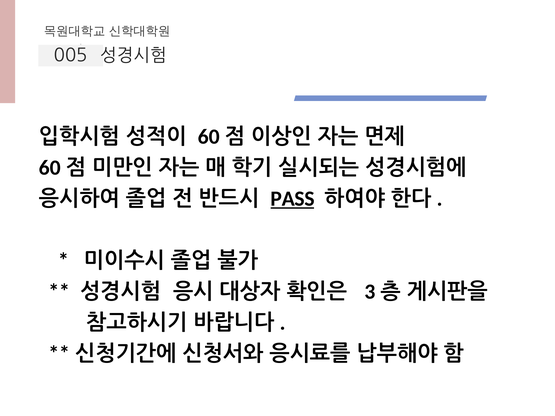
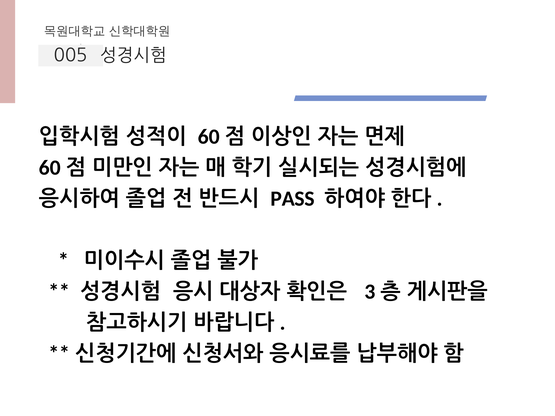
PASS underline: present -> none
